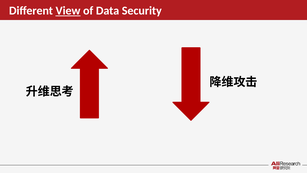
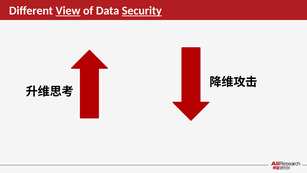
Security underline: none -> present
